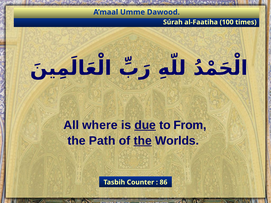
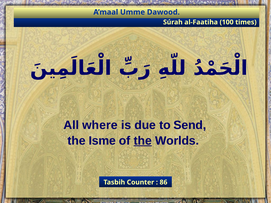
due underline: present -> none
From: From -> Send
Path: Path -> Isme
